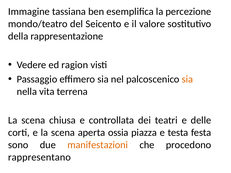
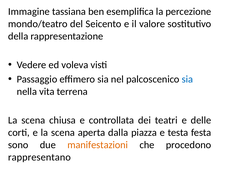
ragion: ragion -> voleva
sia at (187, 79) colour: orange -> blue
ossia: ossia -> dalla
